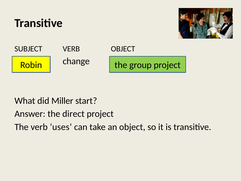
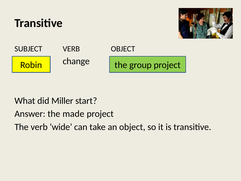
direct: direct -> made
uses: uses -> wide
